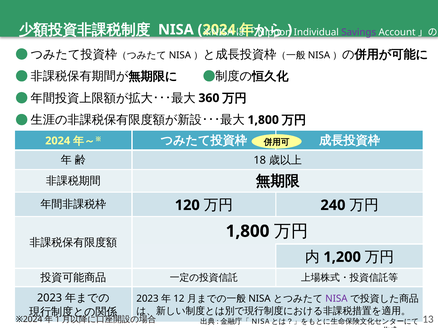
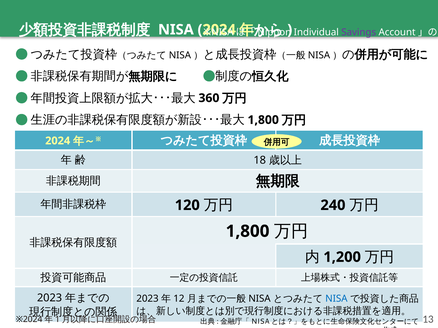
NISA at (336, 299) colour: purple -> blue
